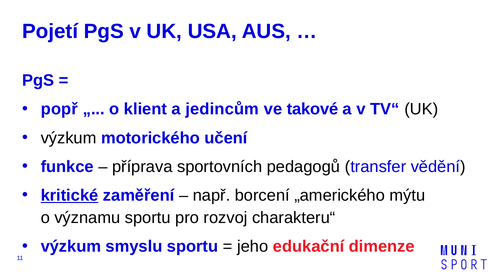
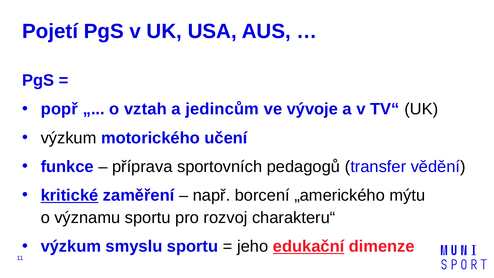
klient: klient -> vztah
takové: takové -> vývoje
edukační underline: none -> present
